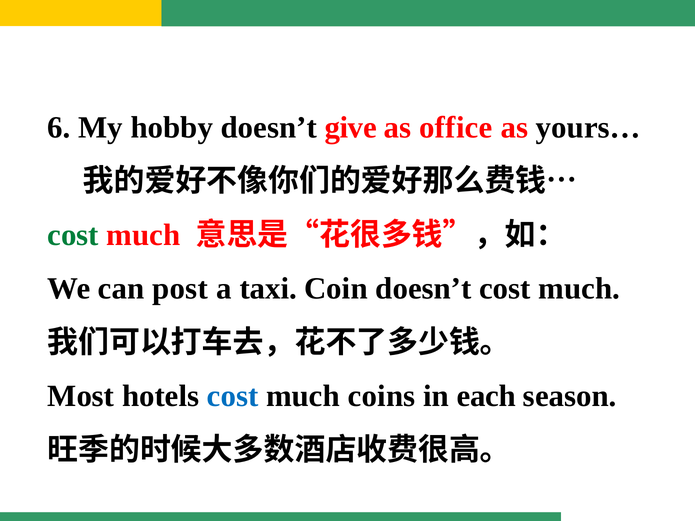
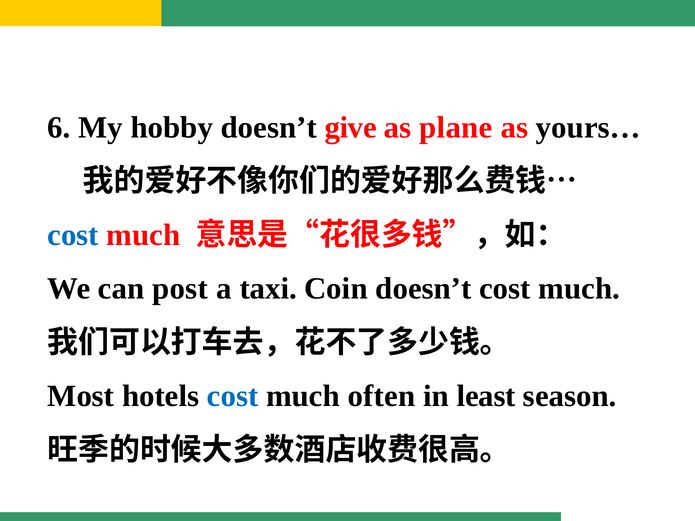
office: office -> plane
cost at (73, 235) colour: green -> blue
coins: coins -> often
each: each -> least
